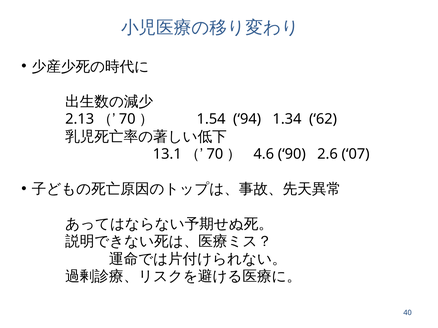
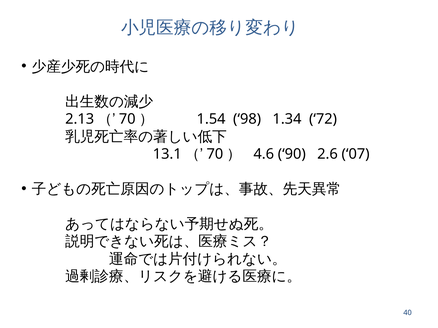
94: 94 -> 98
62: 62 -> 72
